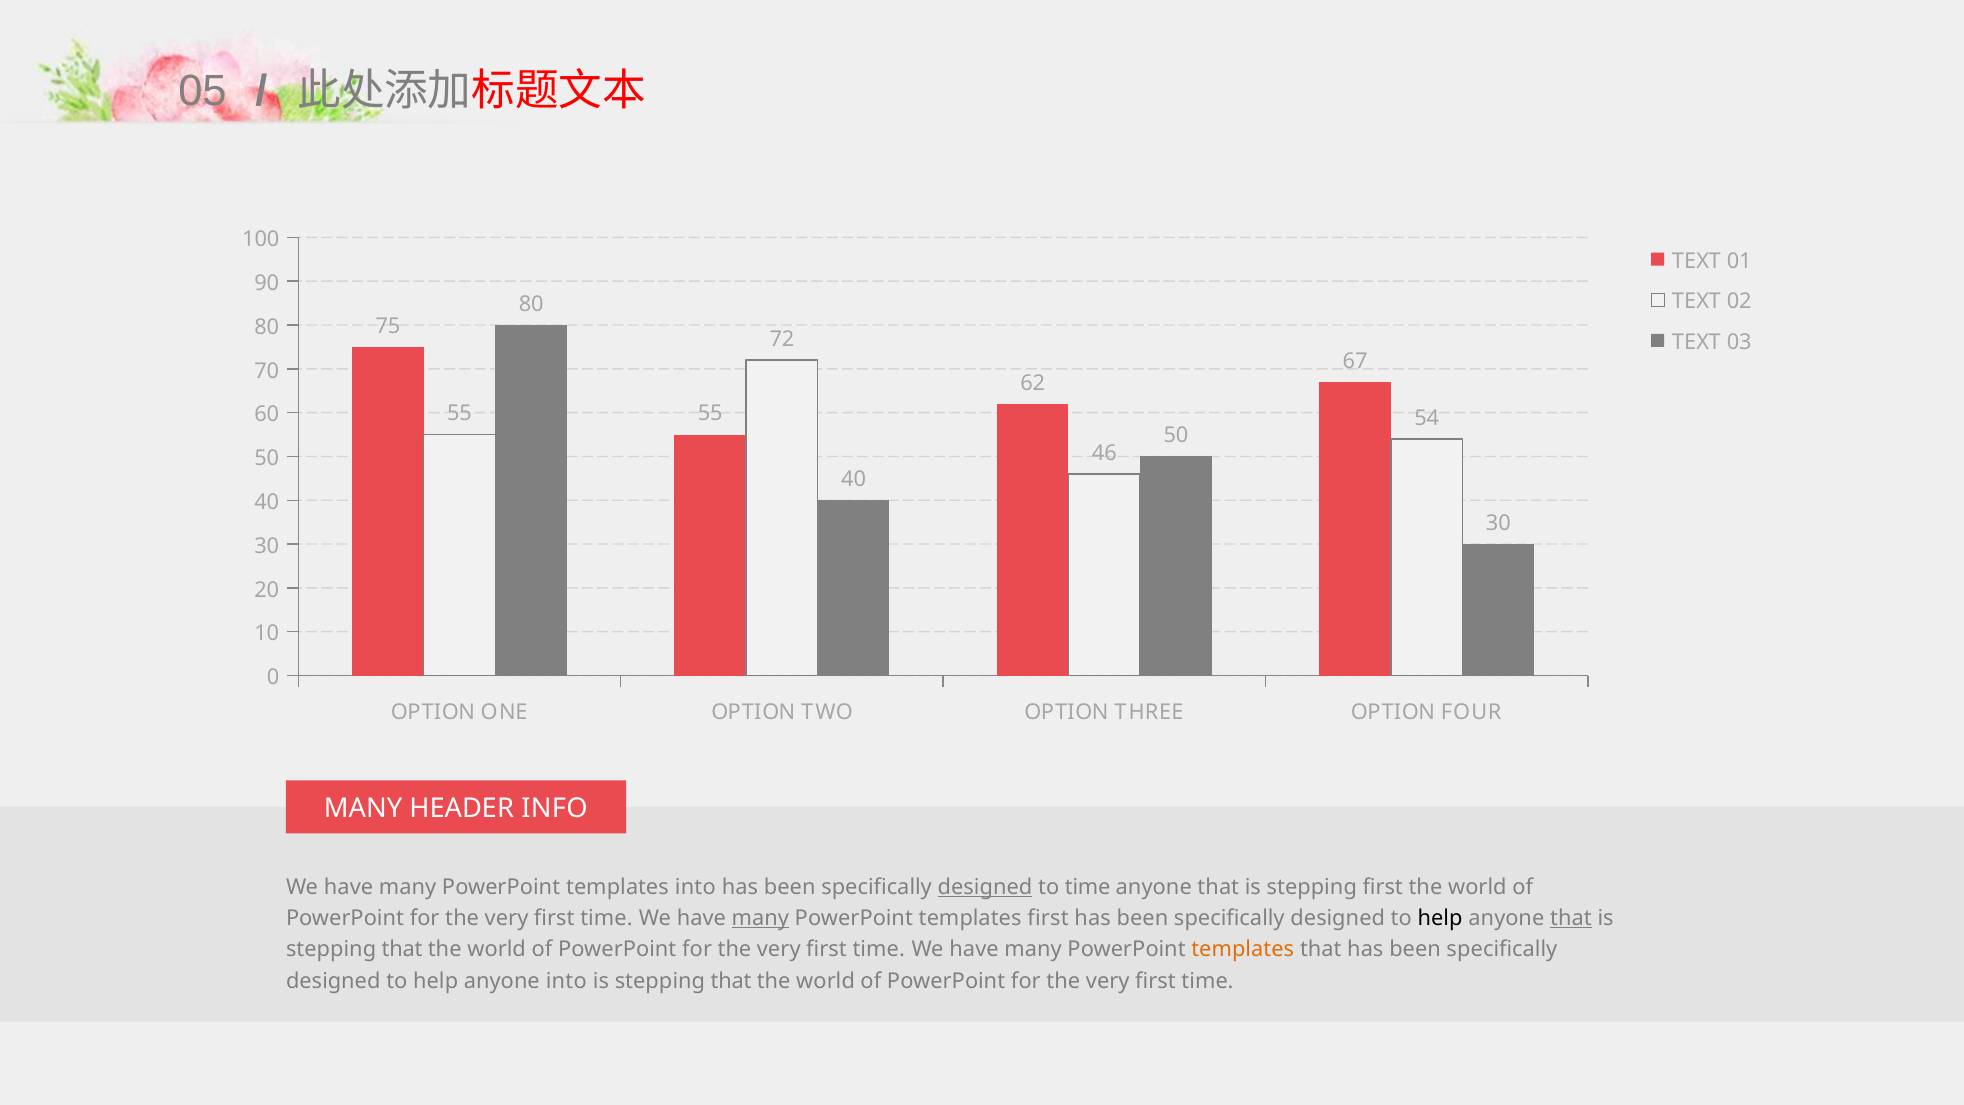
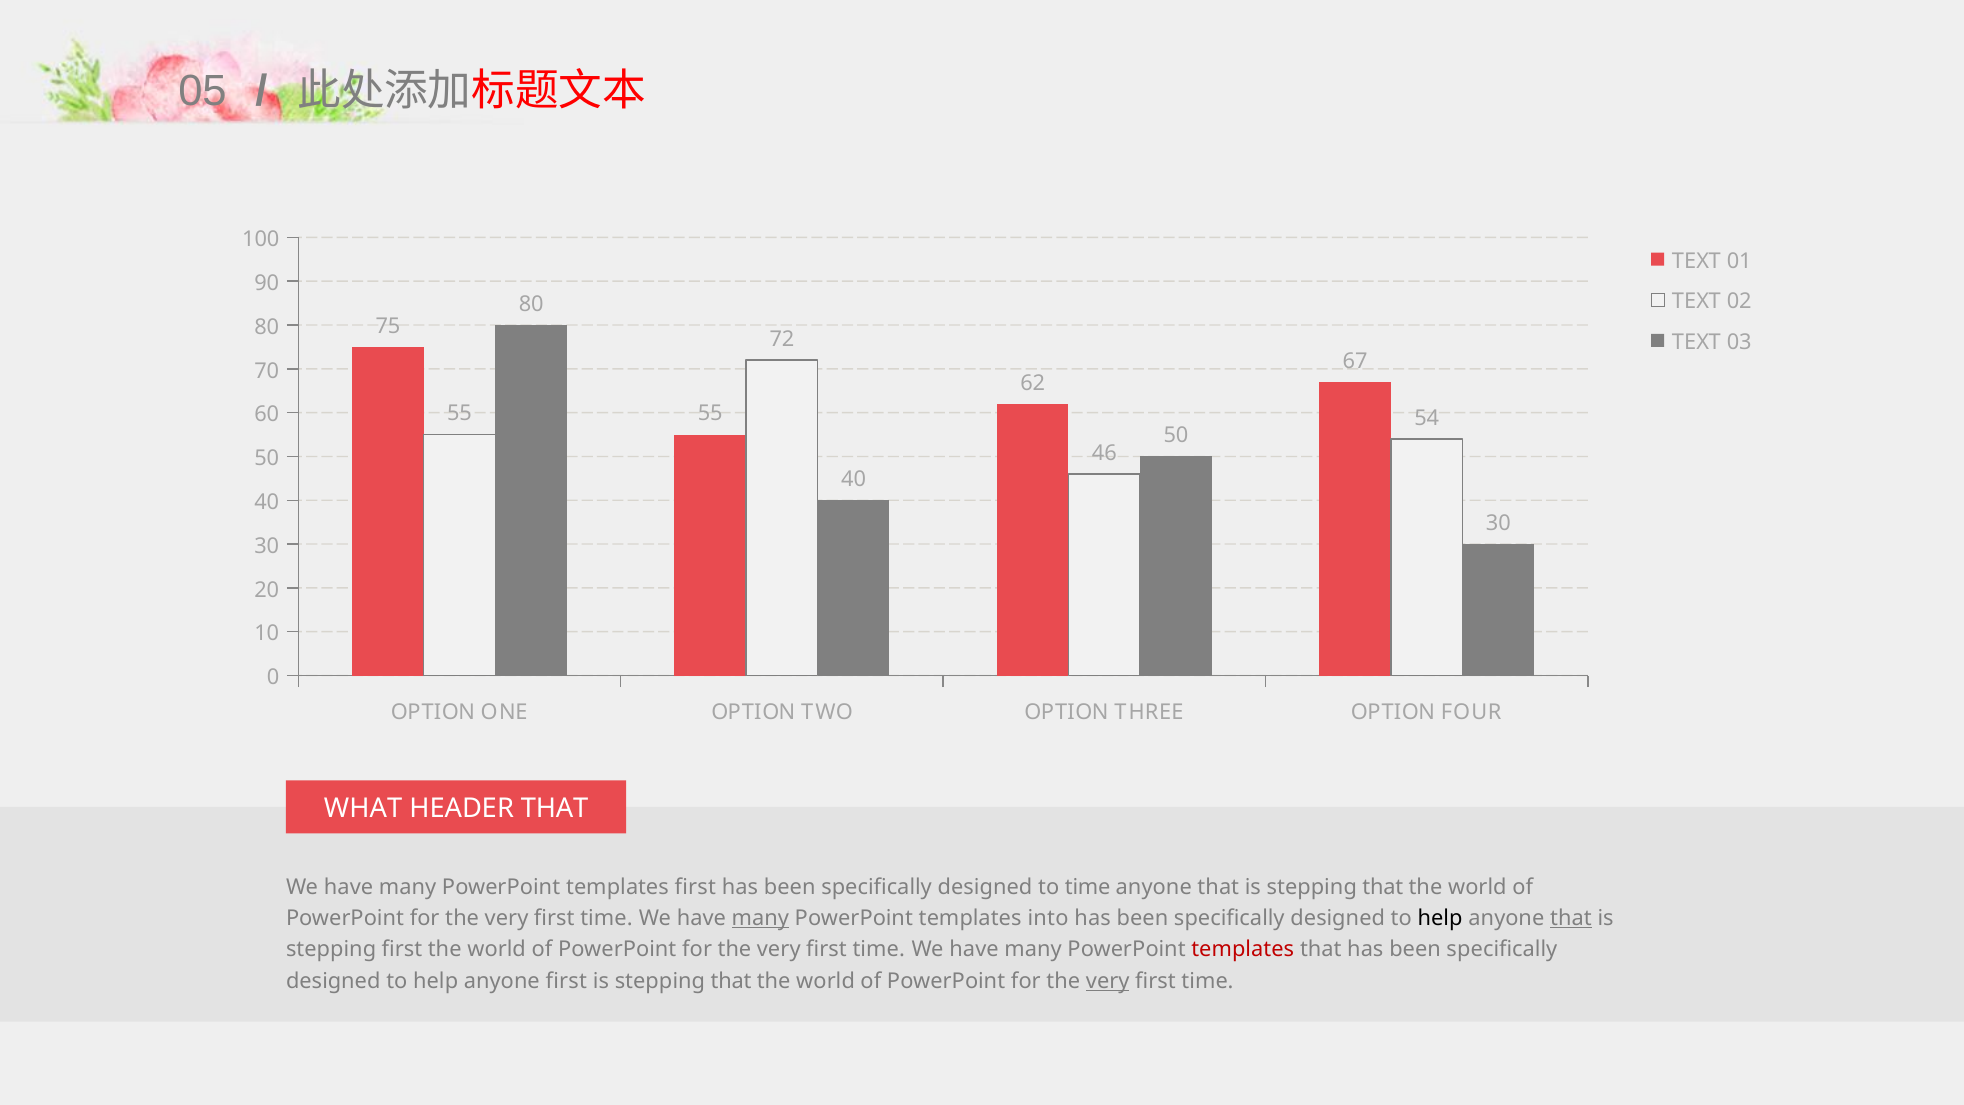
MANY at (363, 809): MANY -> WHAT
HEADER INFO: INFO -> THAT
templates into: into -> first
designed at (985, 887) underline: present -> none
that is stepping first: first -> that
templates first: first -> into
that at (402, 949): that -> first
templates at (1243, 949) colour: orange -> red
anyone into: into -> first
very at (1108, 981) underline: none -> present
